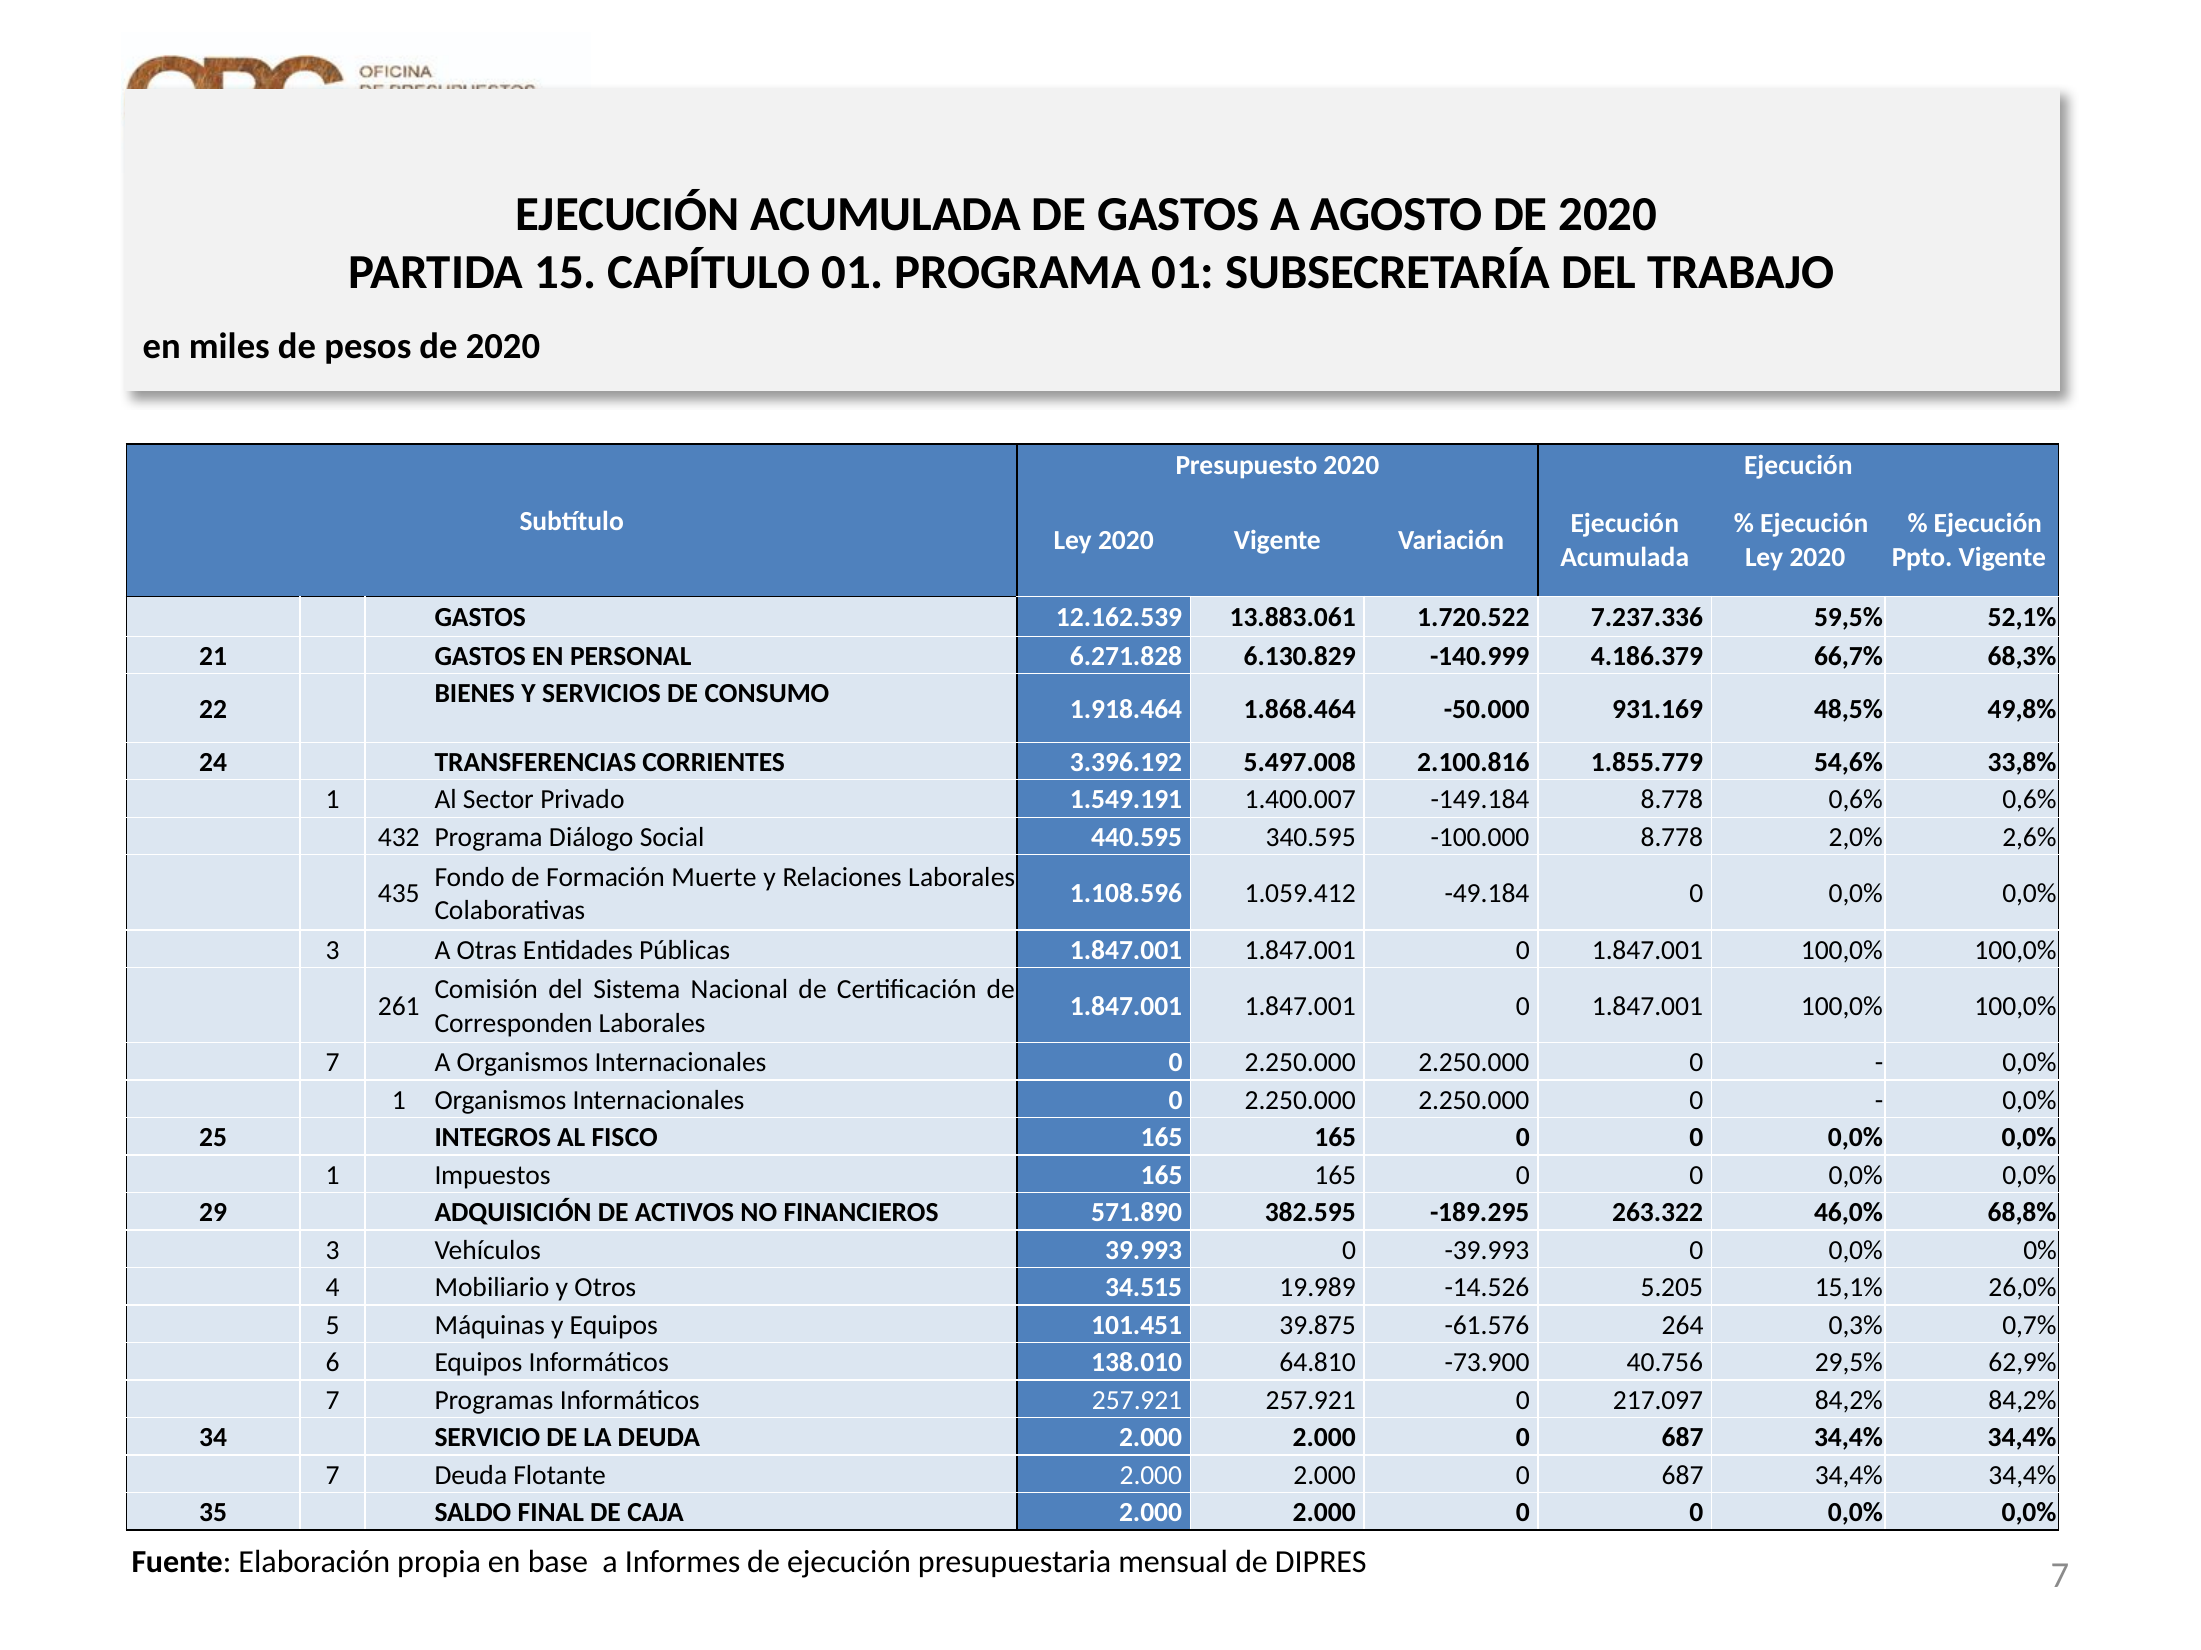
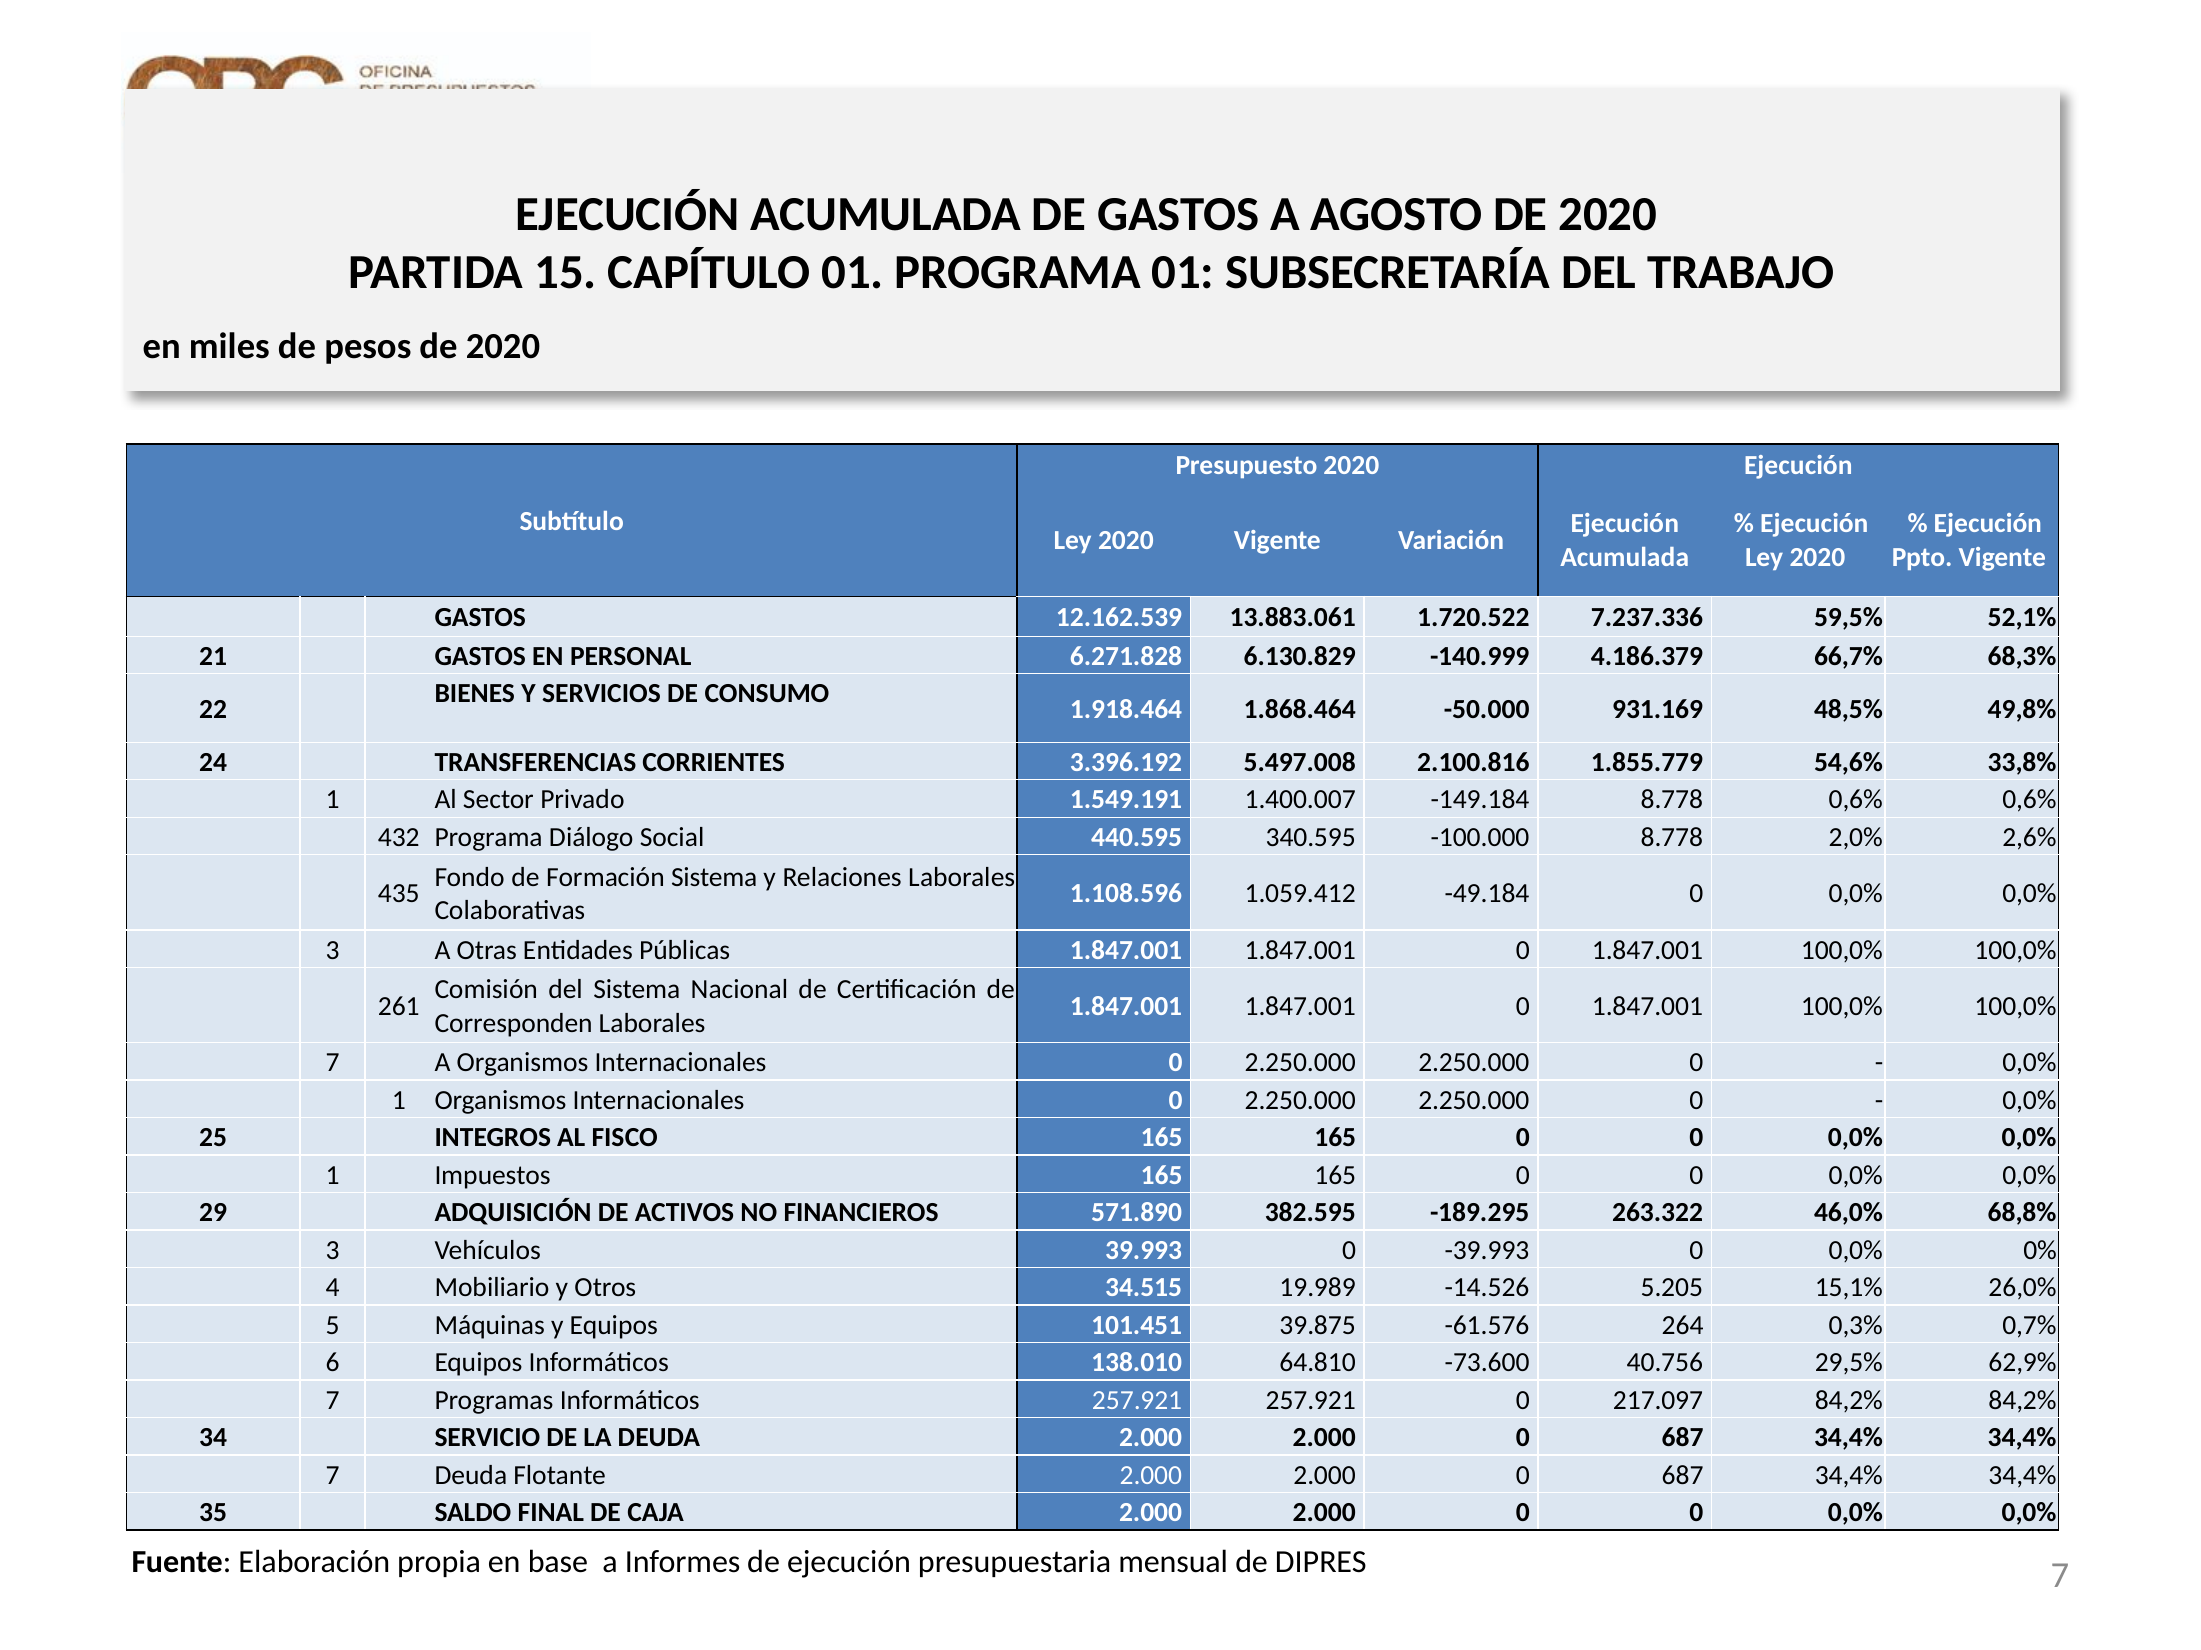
Formación Muerte: Muerte -> Sistema
-73.900: -73.900 -> -73.600
